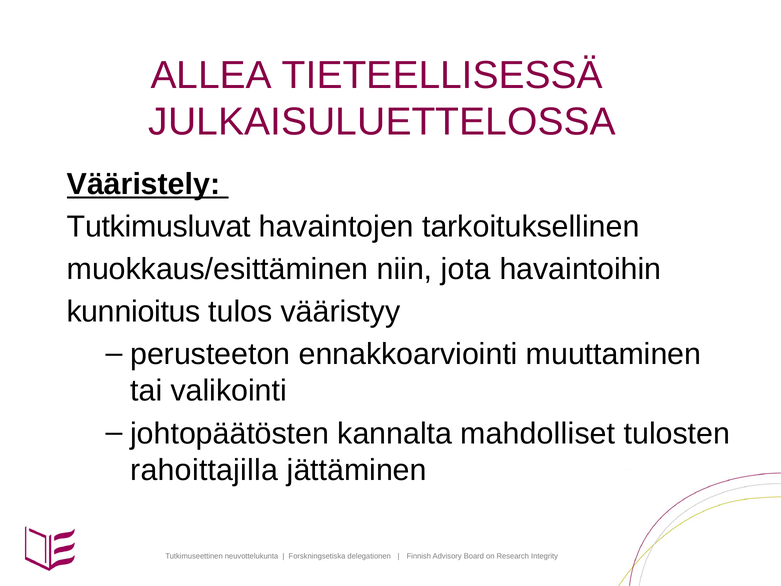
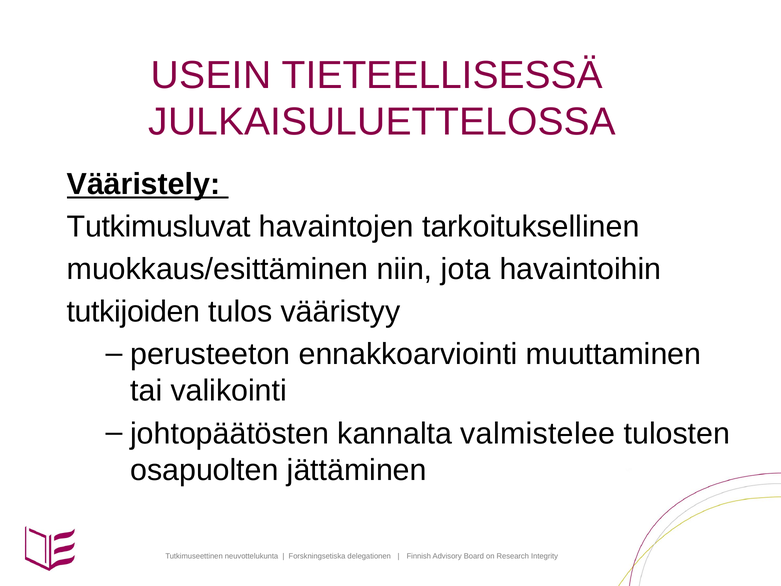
ALLEA: ALLEA -> USEIN
kunnioitus: kunnioitus -> tutkijoiden
mahdolliset: mahdolliset -> valmistelee
rahoittajilla: rahoittajilla -> osapuolten
